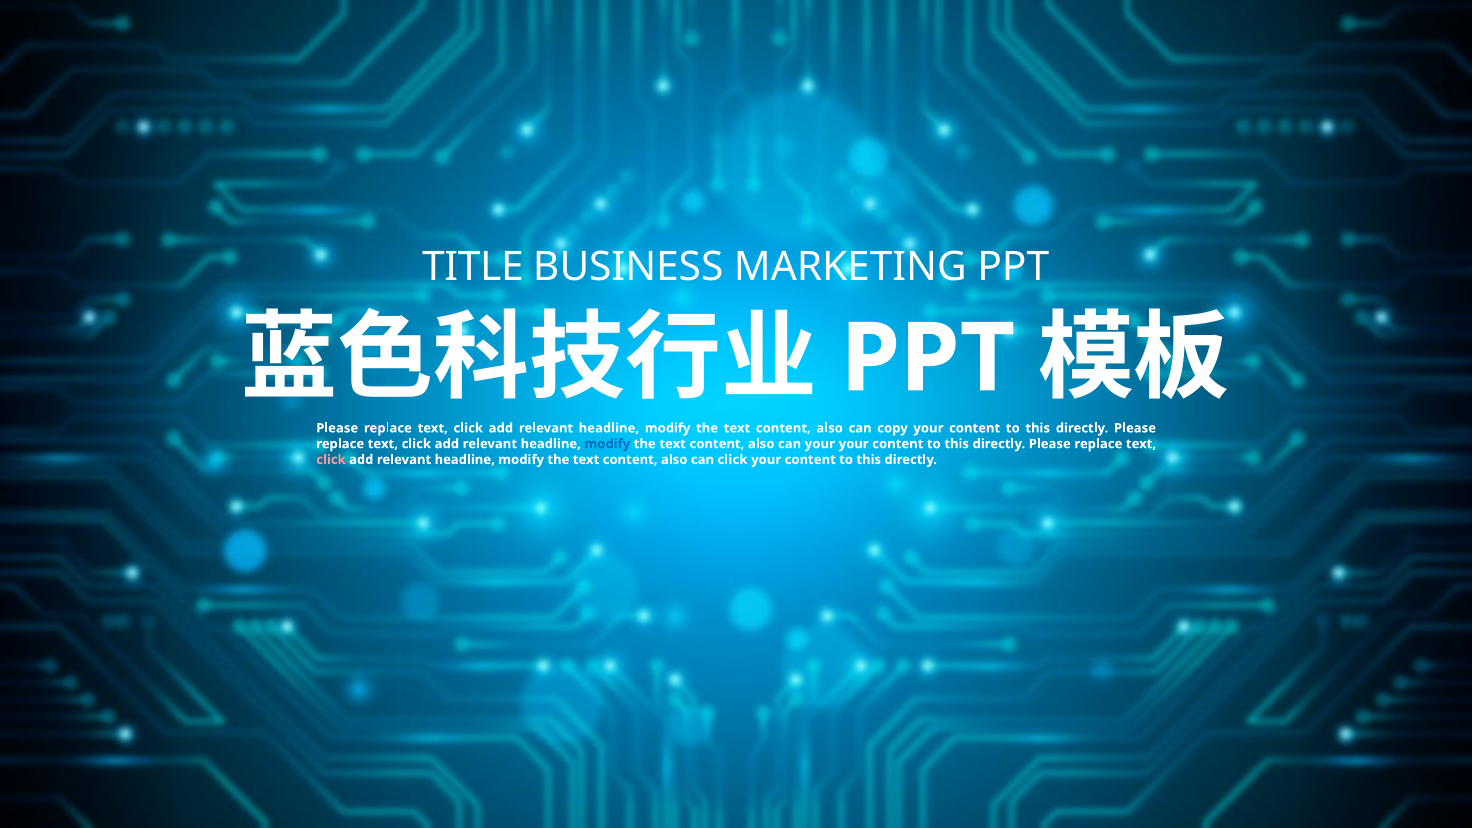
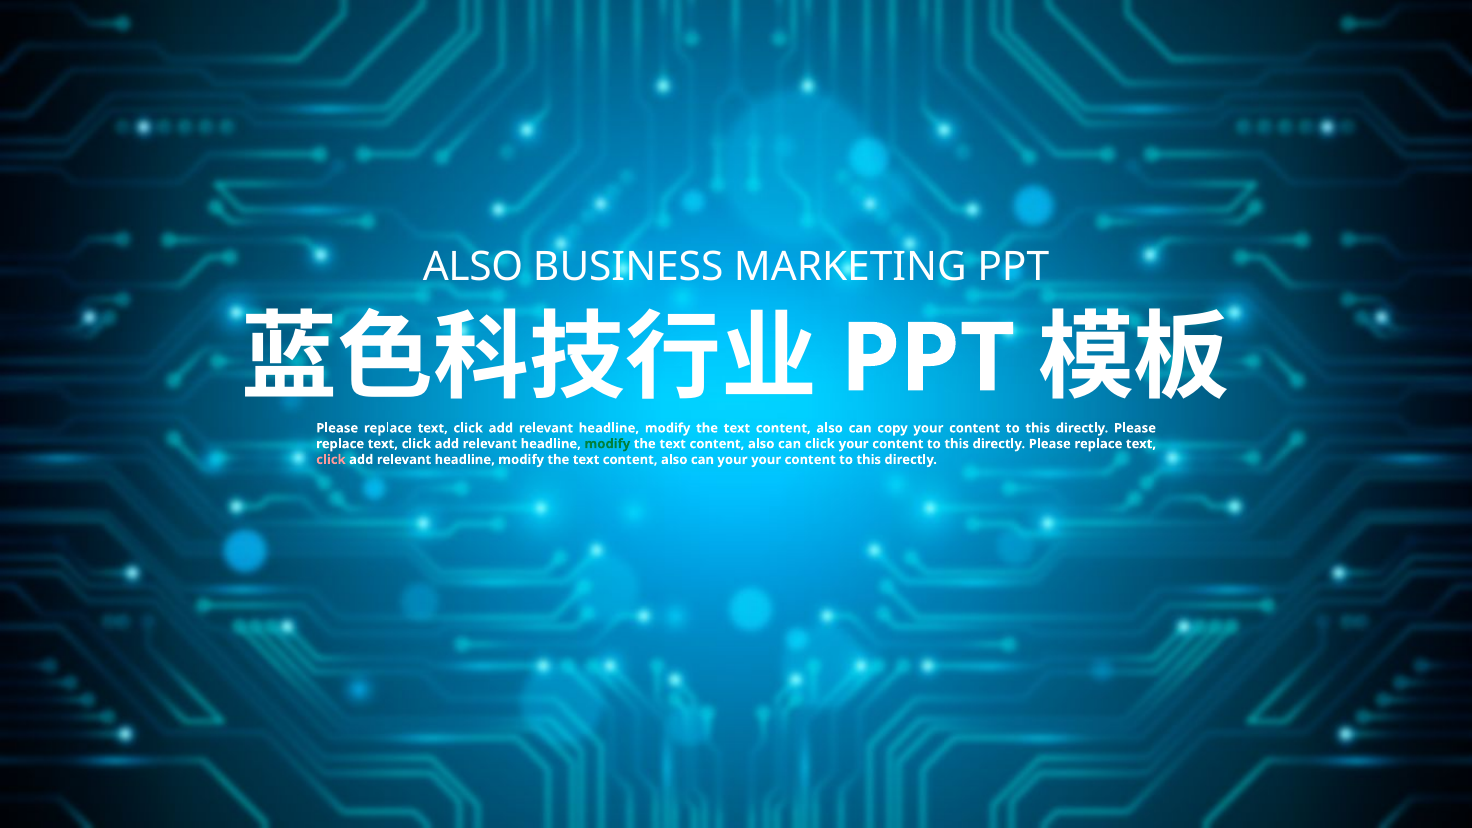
TITLE at (473, 267): TITLE -> ALSO
modify at (607, 444) colour: blue -> green
can your: your -> click
can click: click -> your
